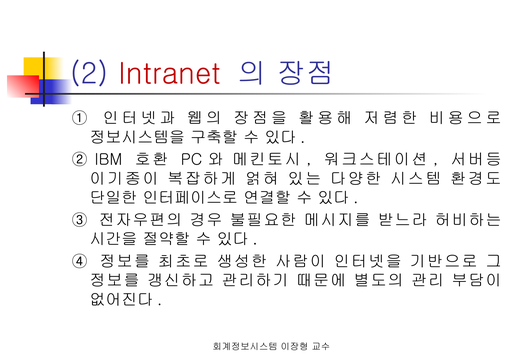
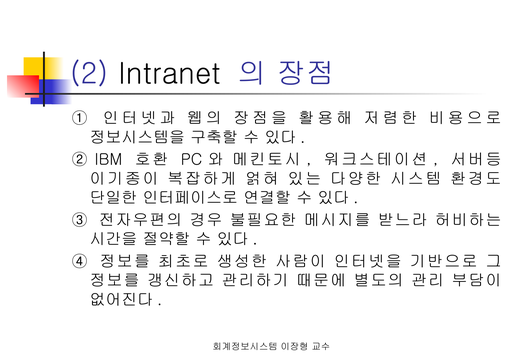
Intranet colour: red -> black
